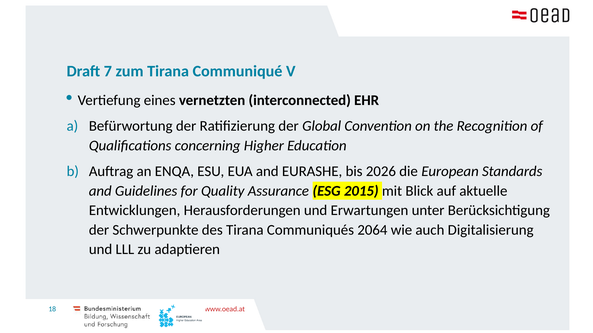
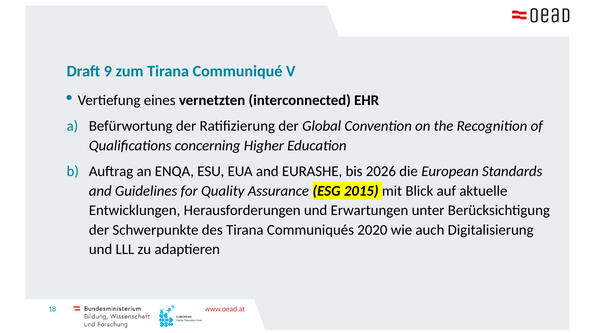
7: 7 -> 9
2064: 2064 -> 2020
